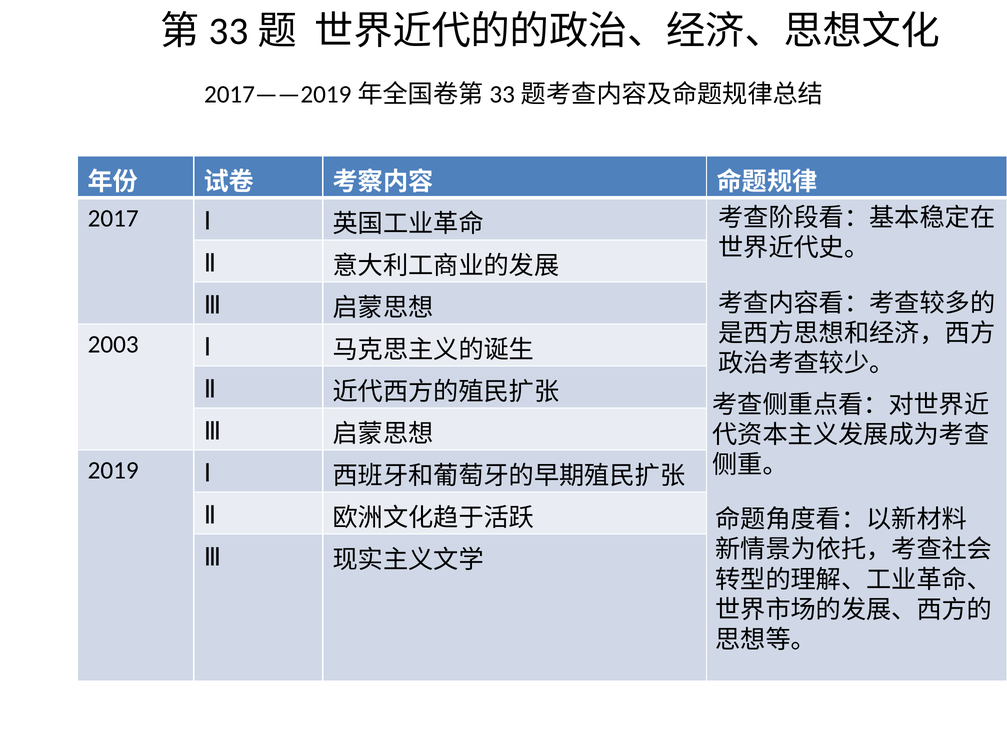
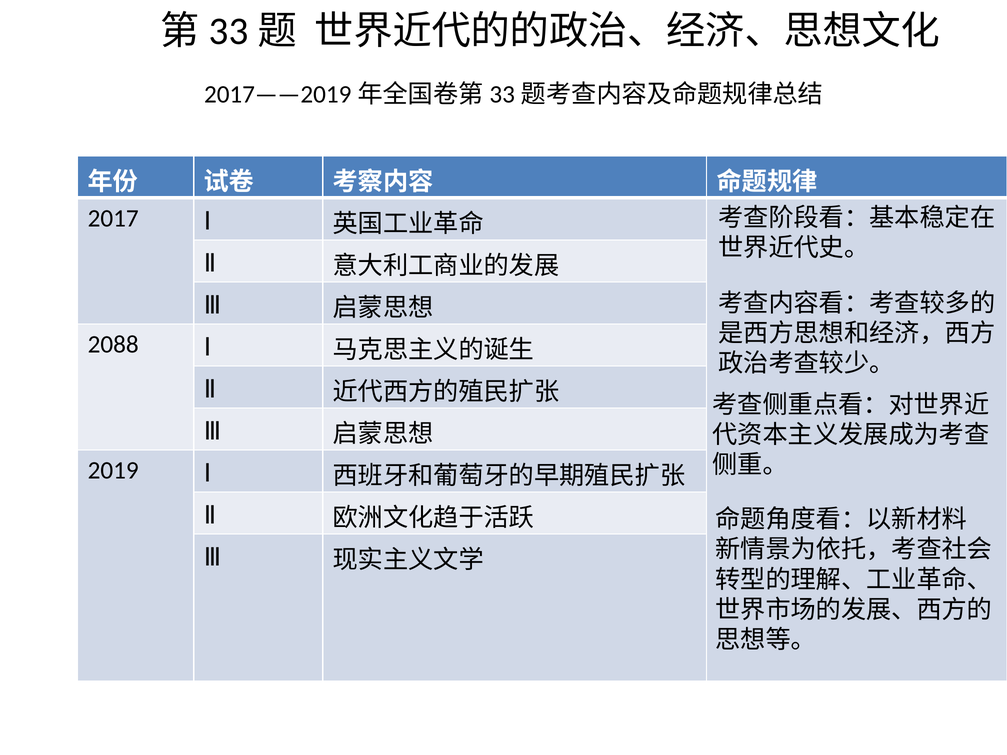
2003: 2003 -> 2088
